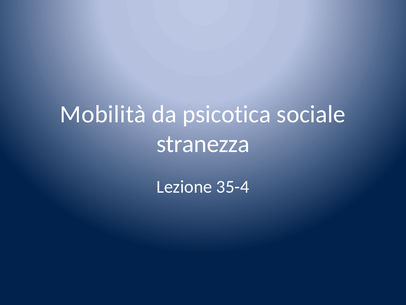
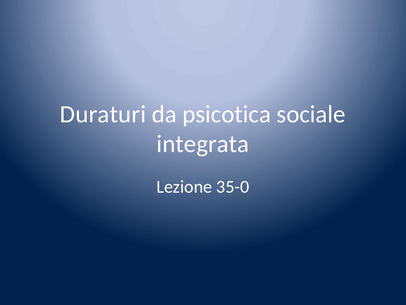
Mobilità: Mobilità -> Duraturi
stranezza: stranezza -> integrata
35-4: 35-4 -> 35-0
